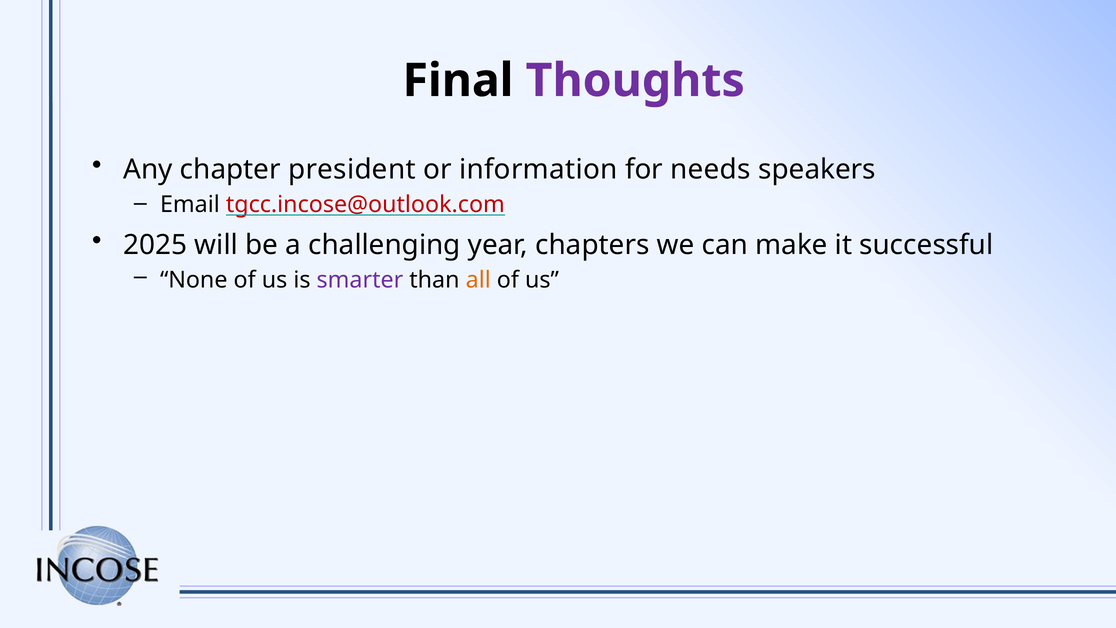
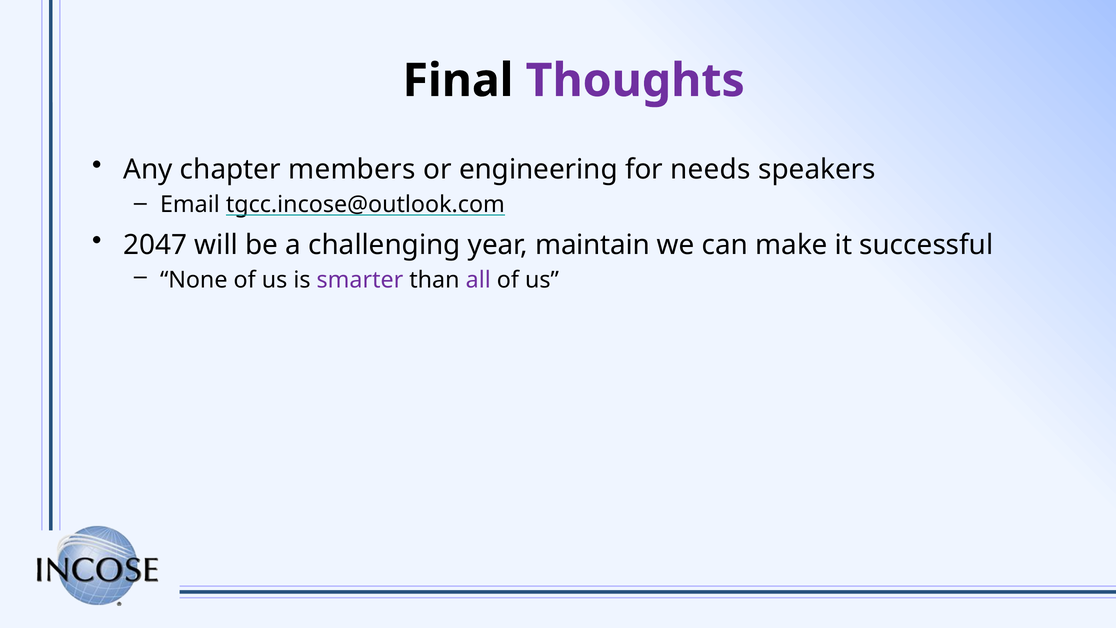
president: president -> members
information: information -> engineering
tgcc.incose@outlook.com colour: red -> black
2025: 2025 -> 2047
chapters: chapters -> maintain
all colour: orange -> purple
